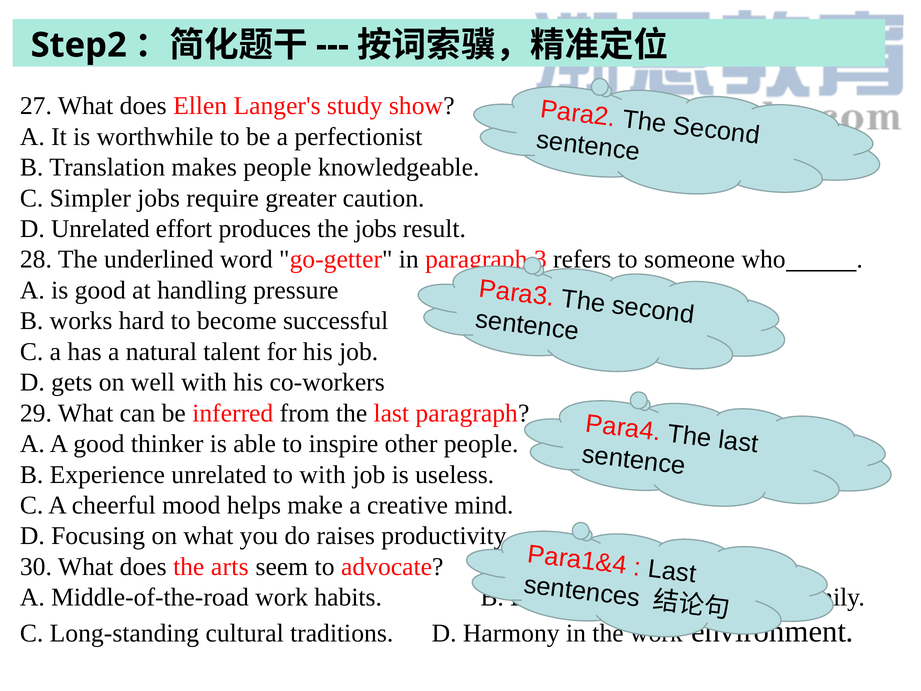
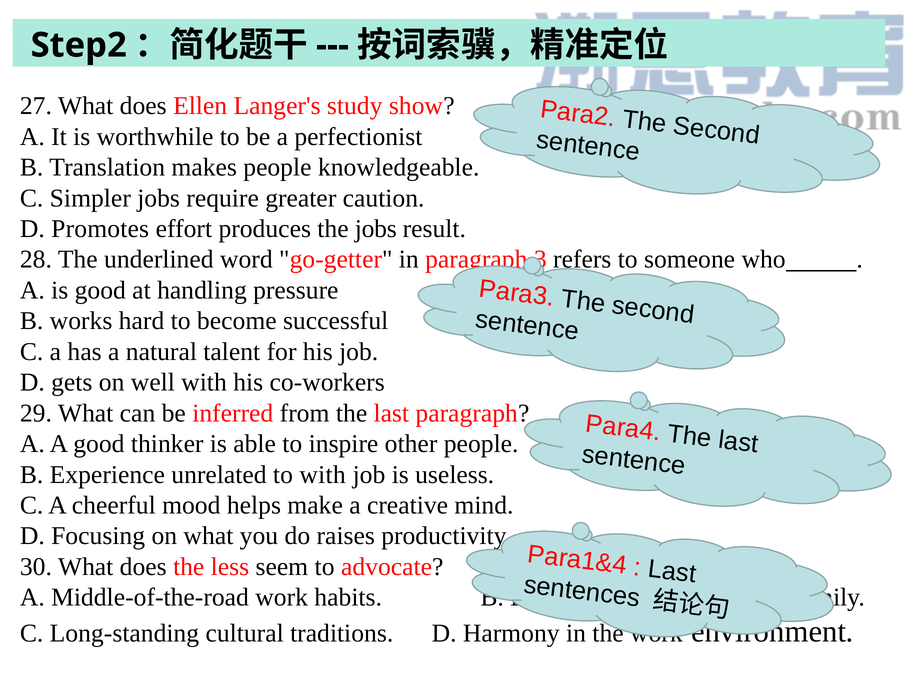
D Unrelated: Unrelated -> Promotes
arts: arts -> less
